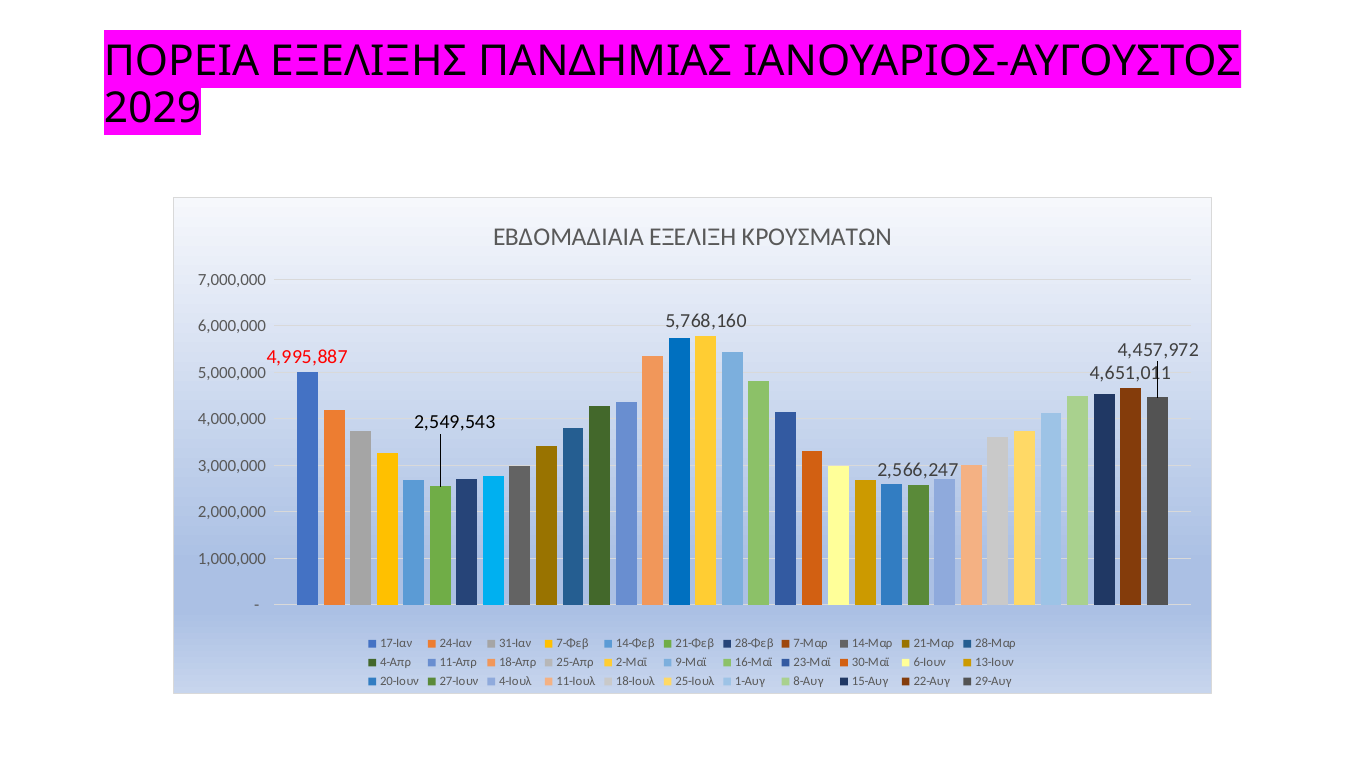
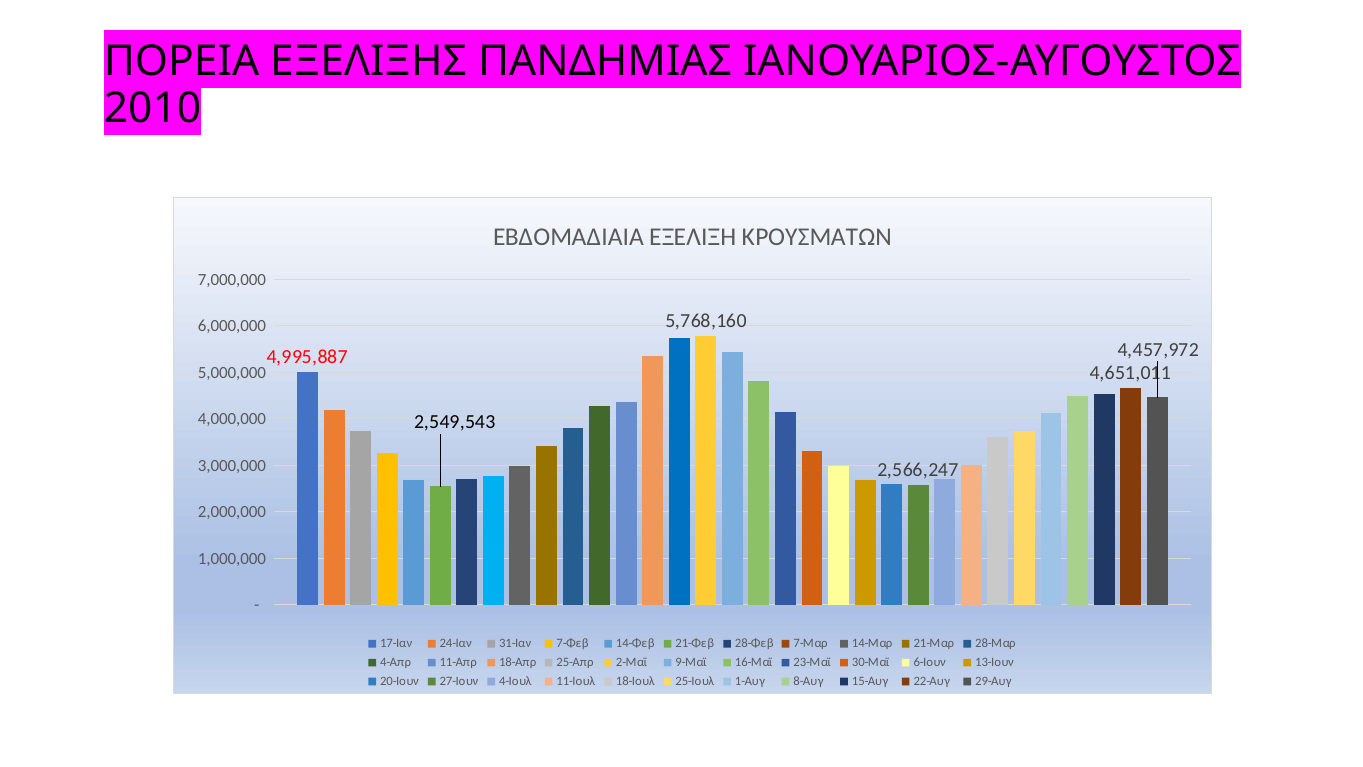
2029: 2029 -> 2010
